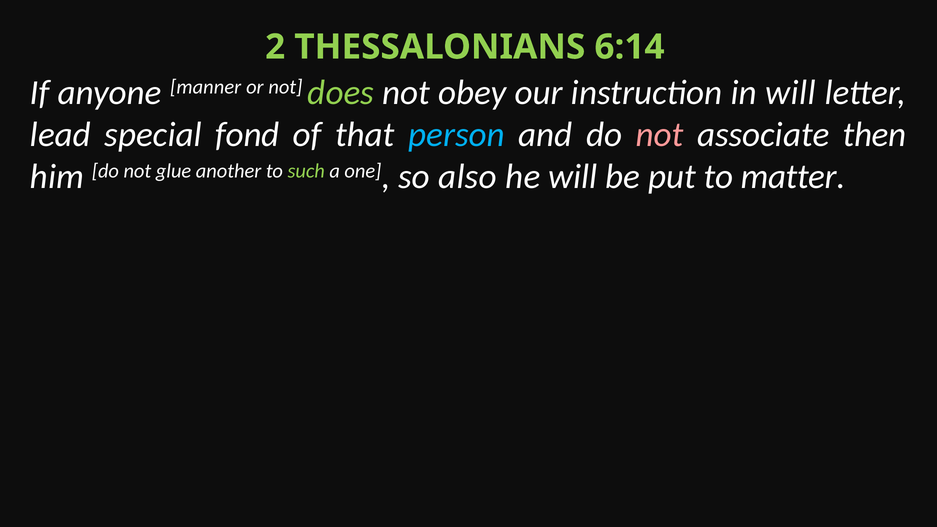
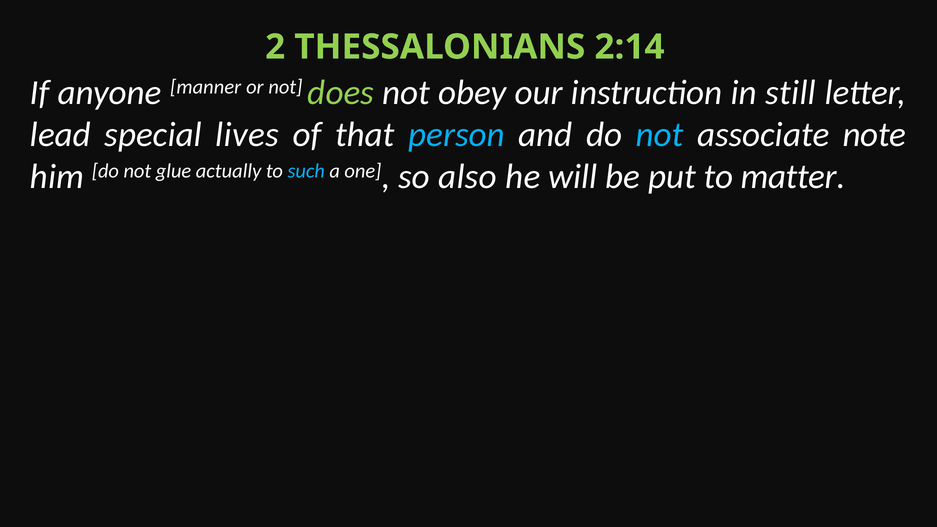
6:14: 6:14 -> 2:14
in will: will -> still
fond: fond -> lives
not at (660, 135) colour: pink -> light blue
then: then -> note
another: another -> actually
such colour: light green -> light blue
